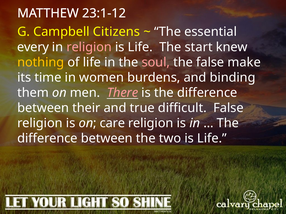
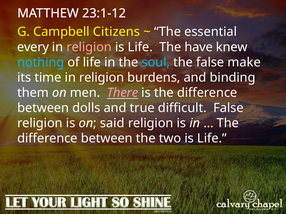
start: start -> have
nothing colour: yellow -> light blue
soul colour: pink -> light blue
time in women: women -> religion
their: their -> dolls
care: care -> said
